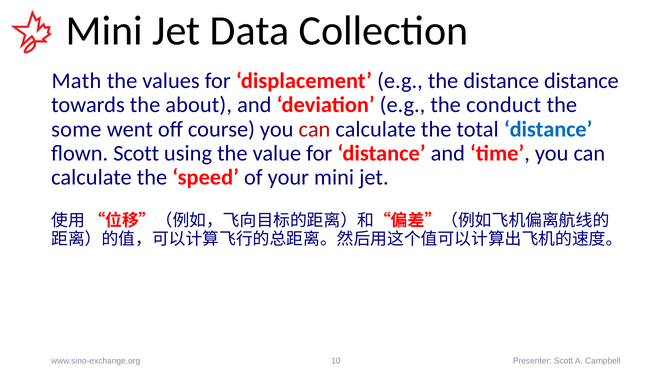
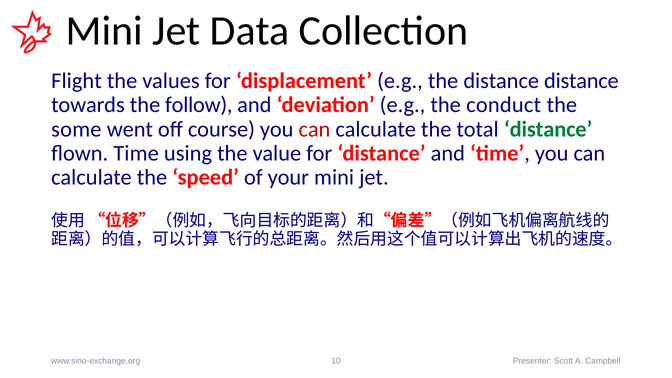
Math: Math -> Flight
about: about -> follow
distance at (548, 129) colour: blue -> green
flown Scott: Scott -> Time
